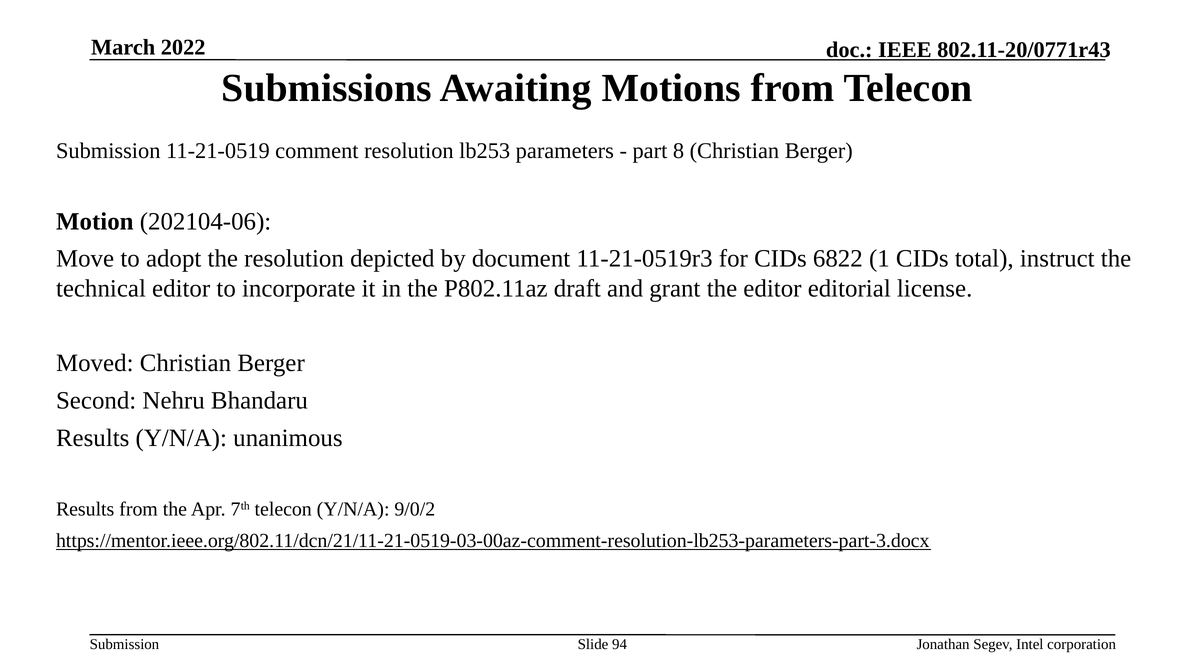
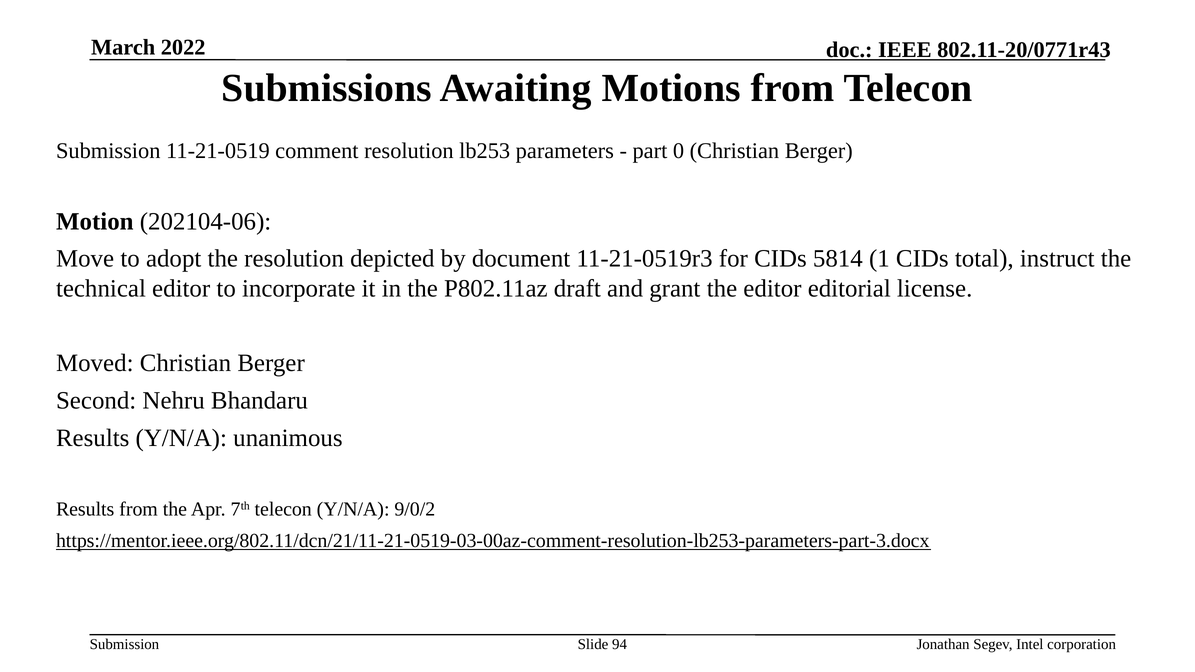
8: 8 -> 0
6822: 6822 -> 5814
